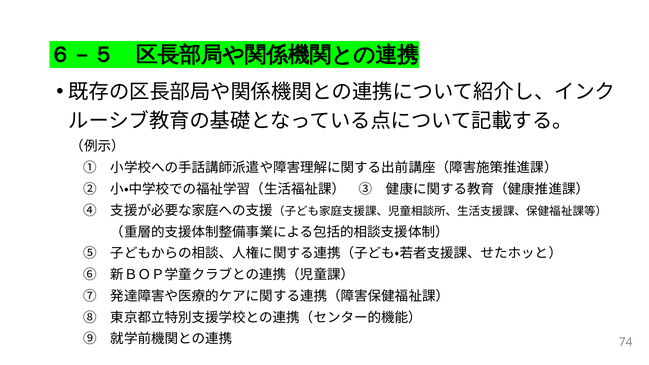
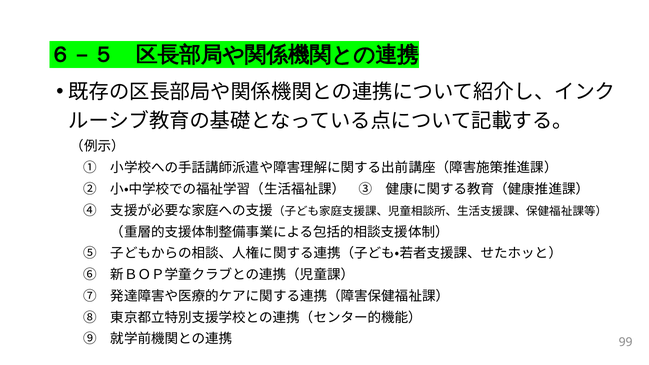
74: 74 -> 99
